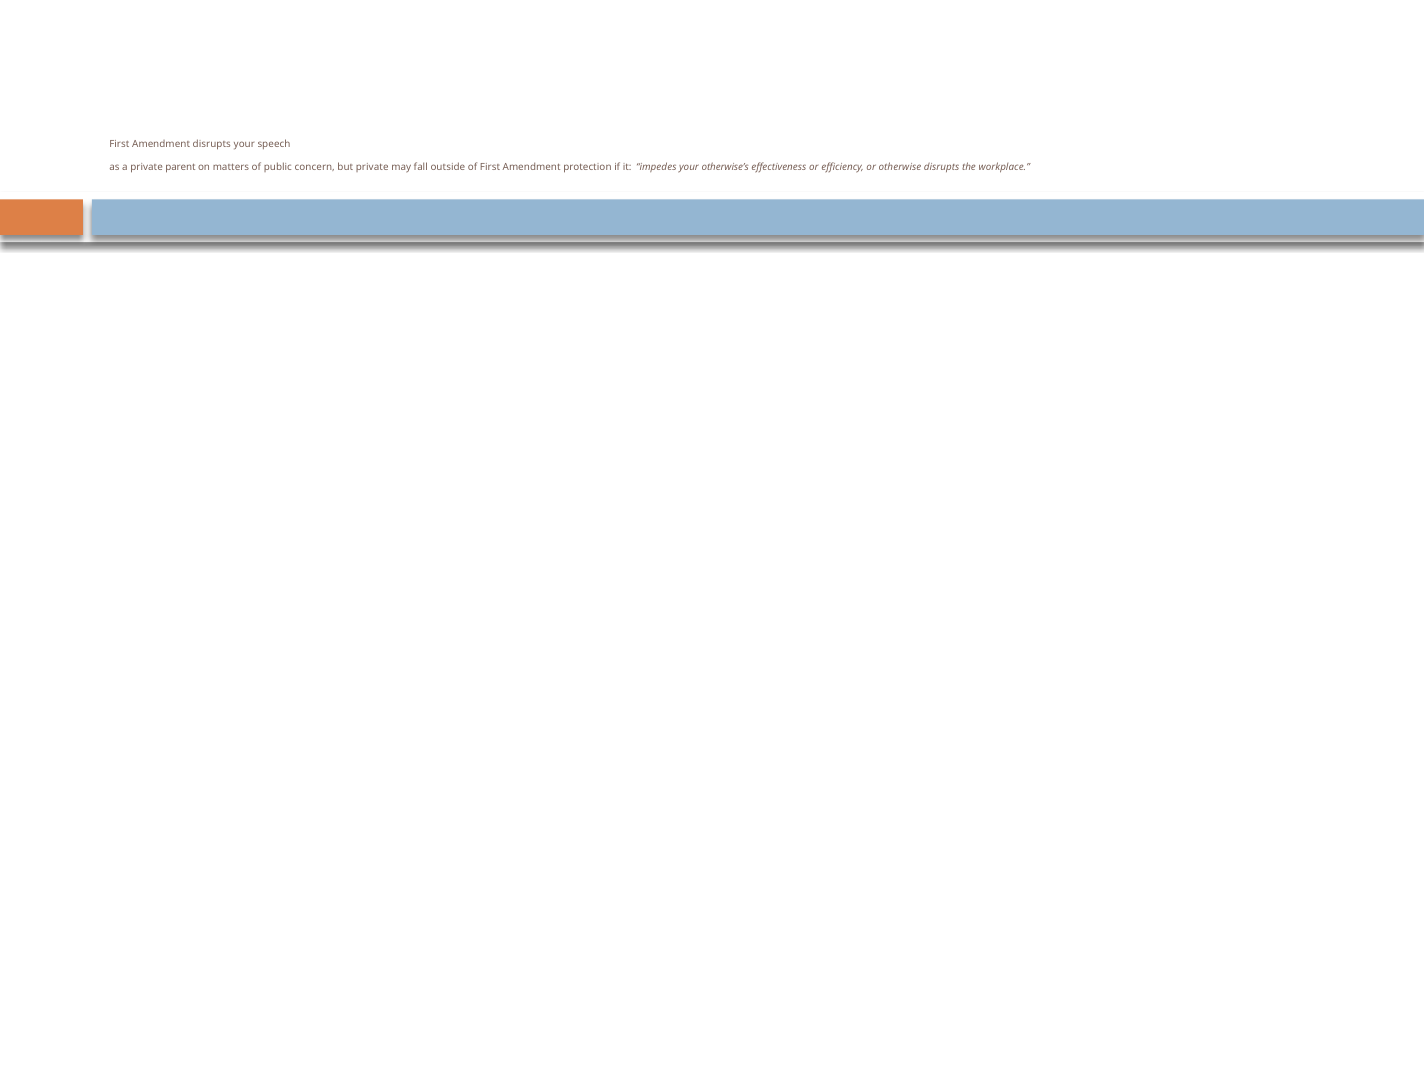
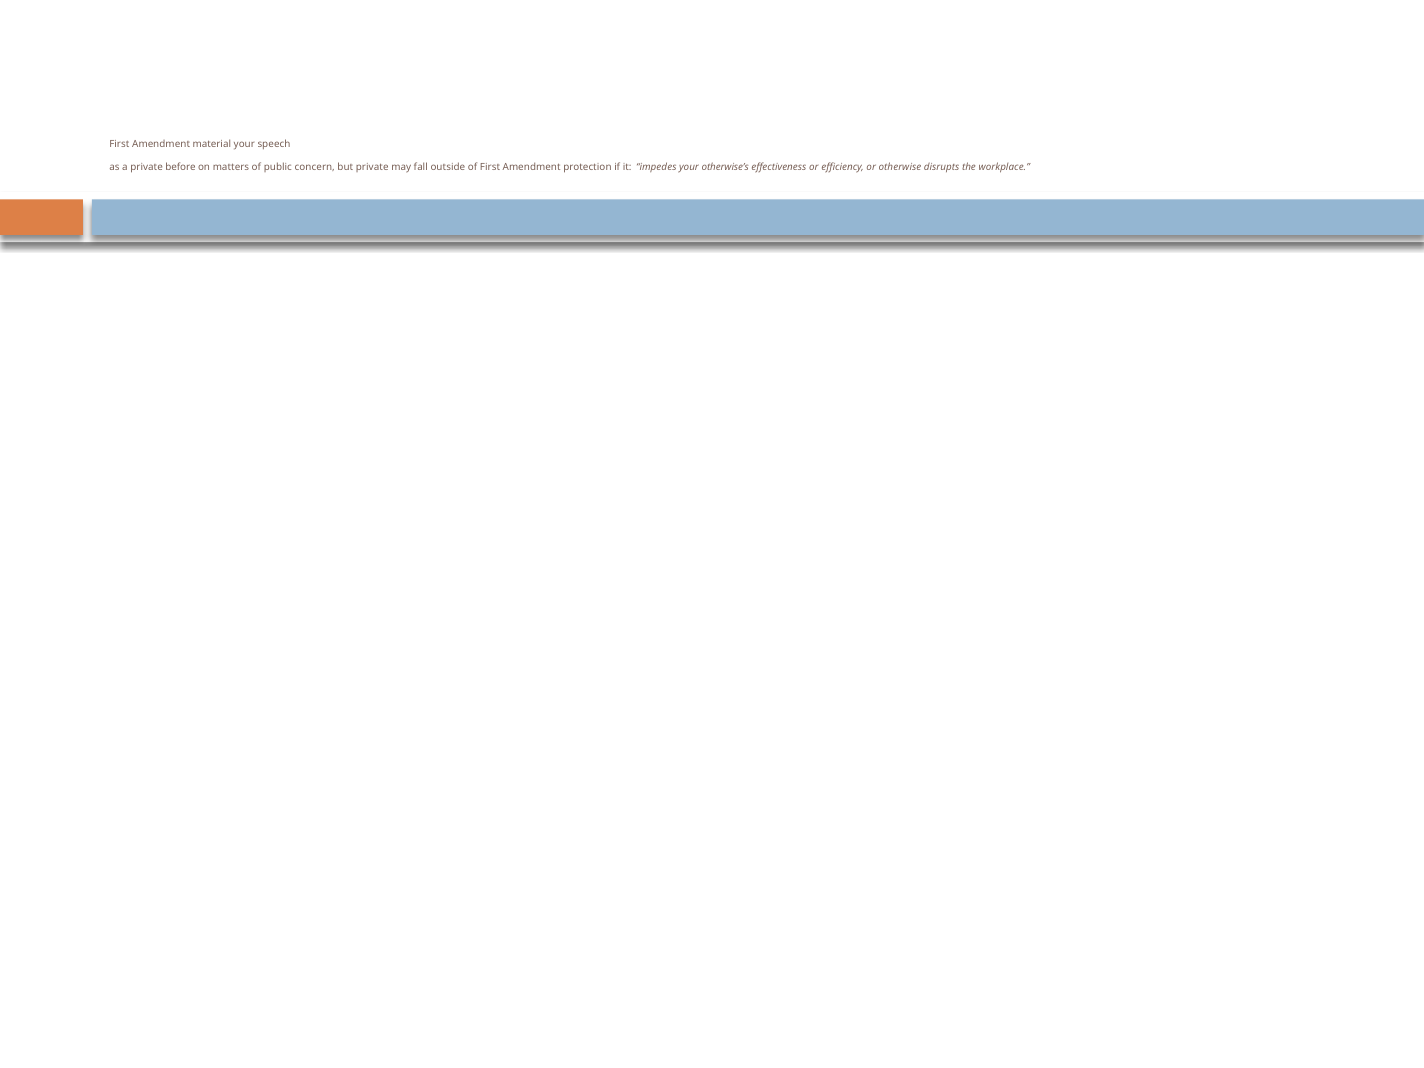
Amendment disrupts: disrupts -> material
parent: parent -> before
